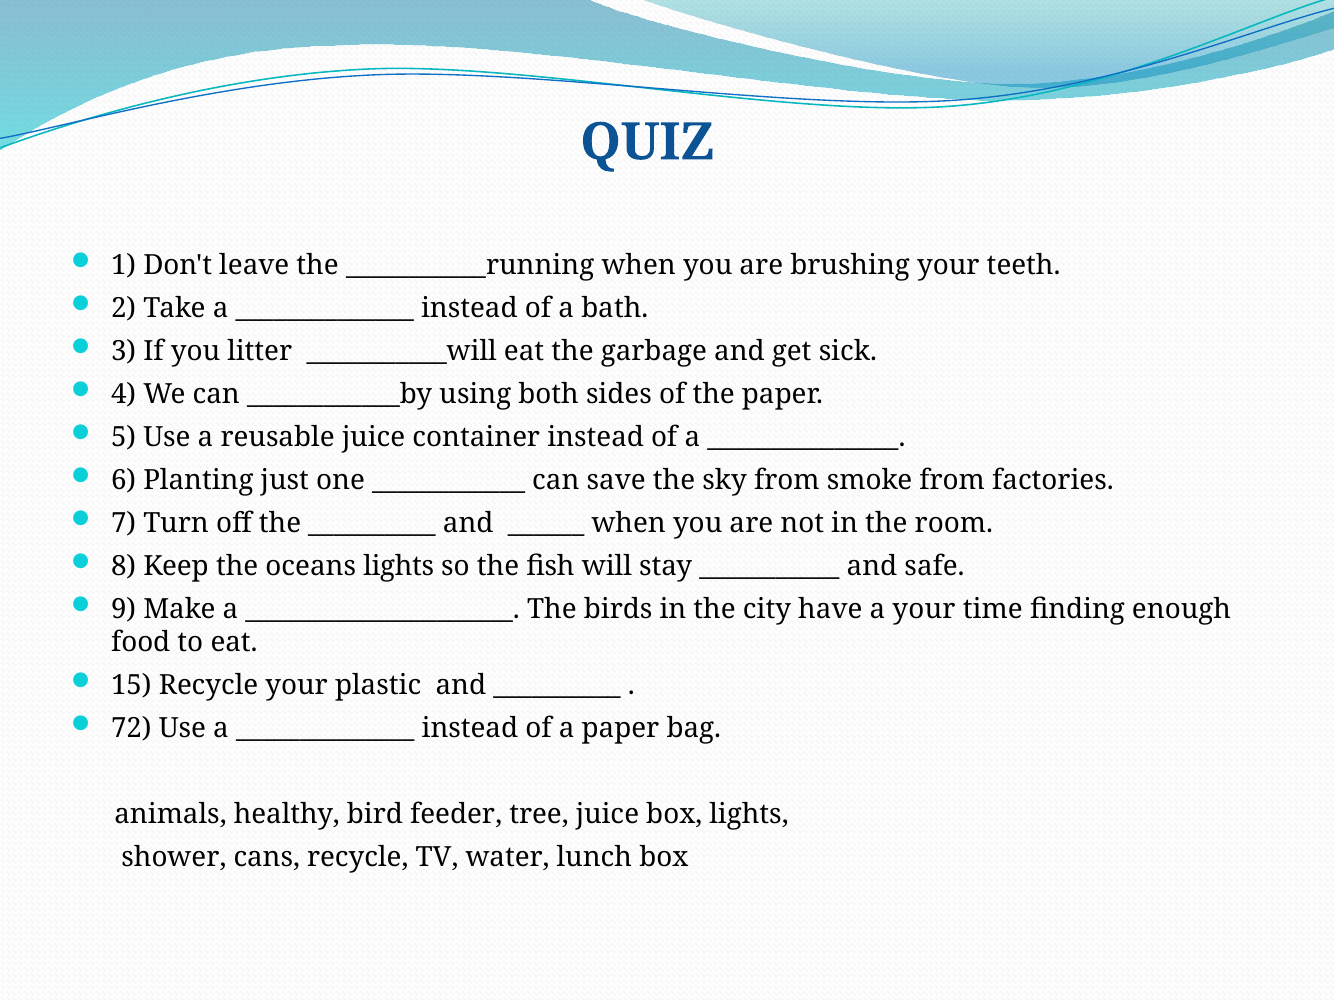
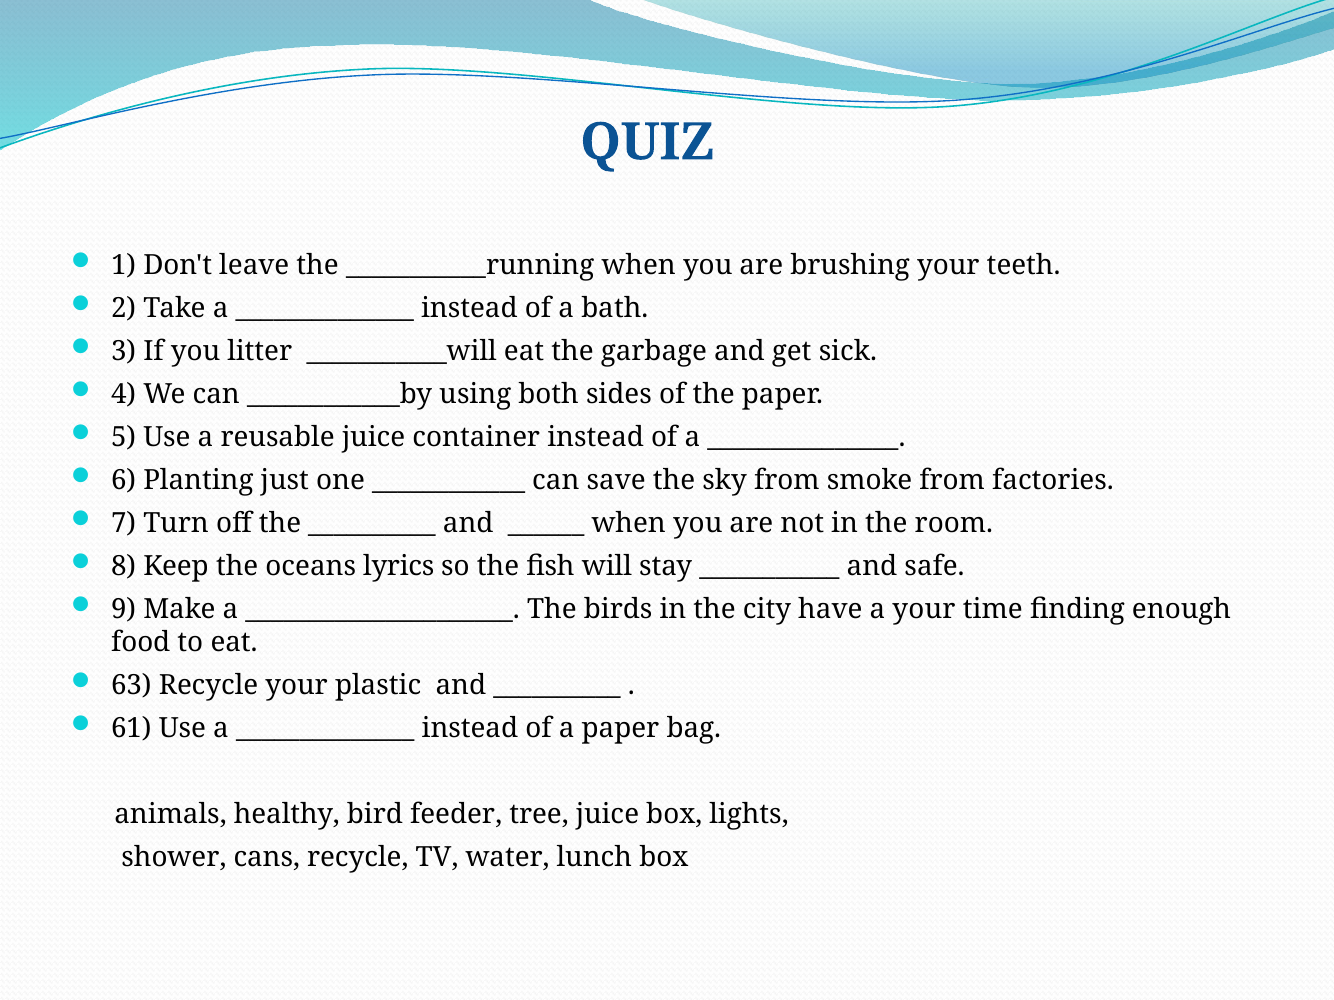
oceans lights: lights -> lyrics
15: 15 -> 63
72: 72 -> 61
